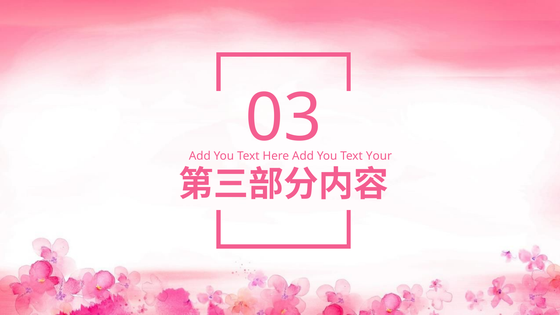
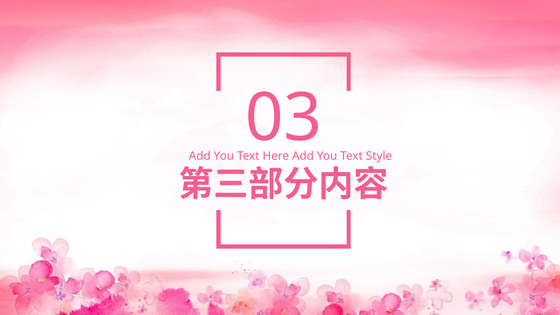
Your: Your -> Style
